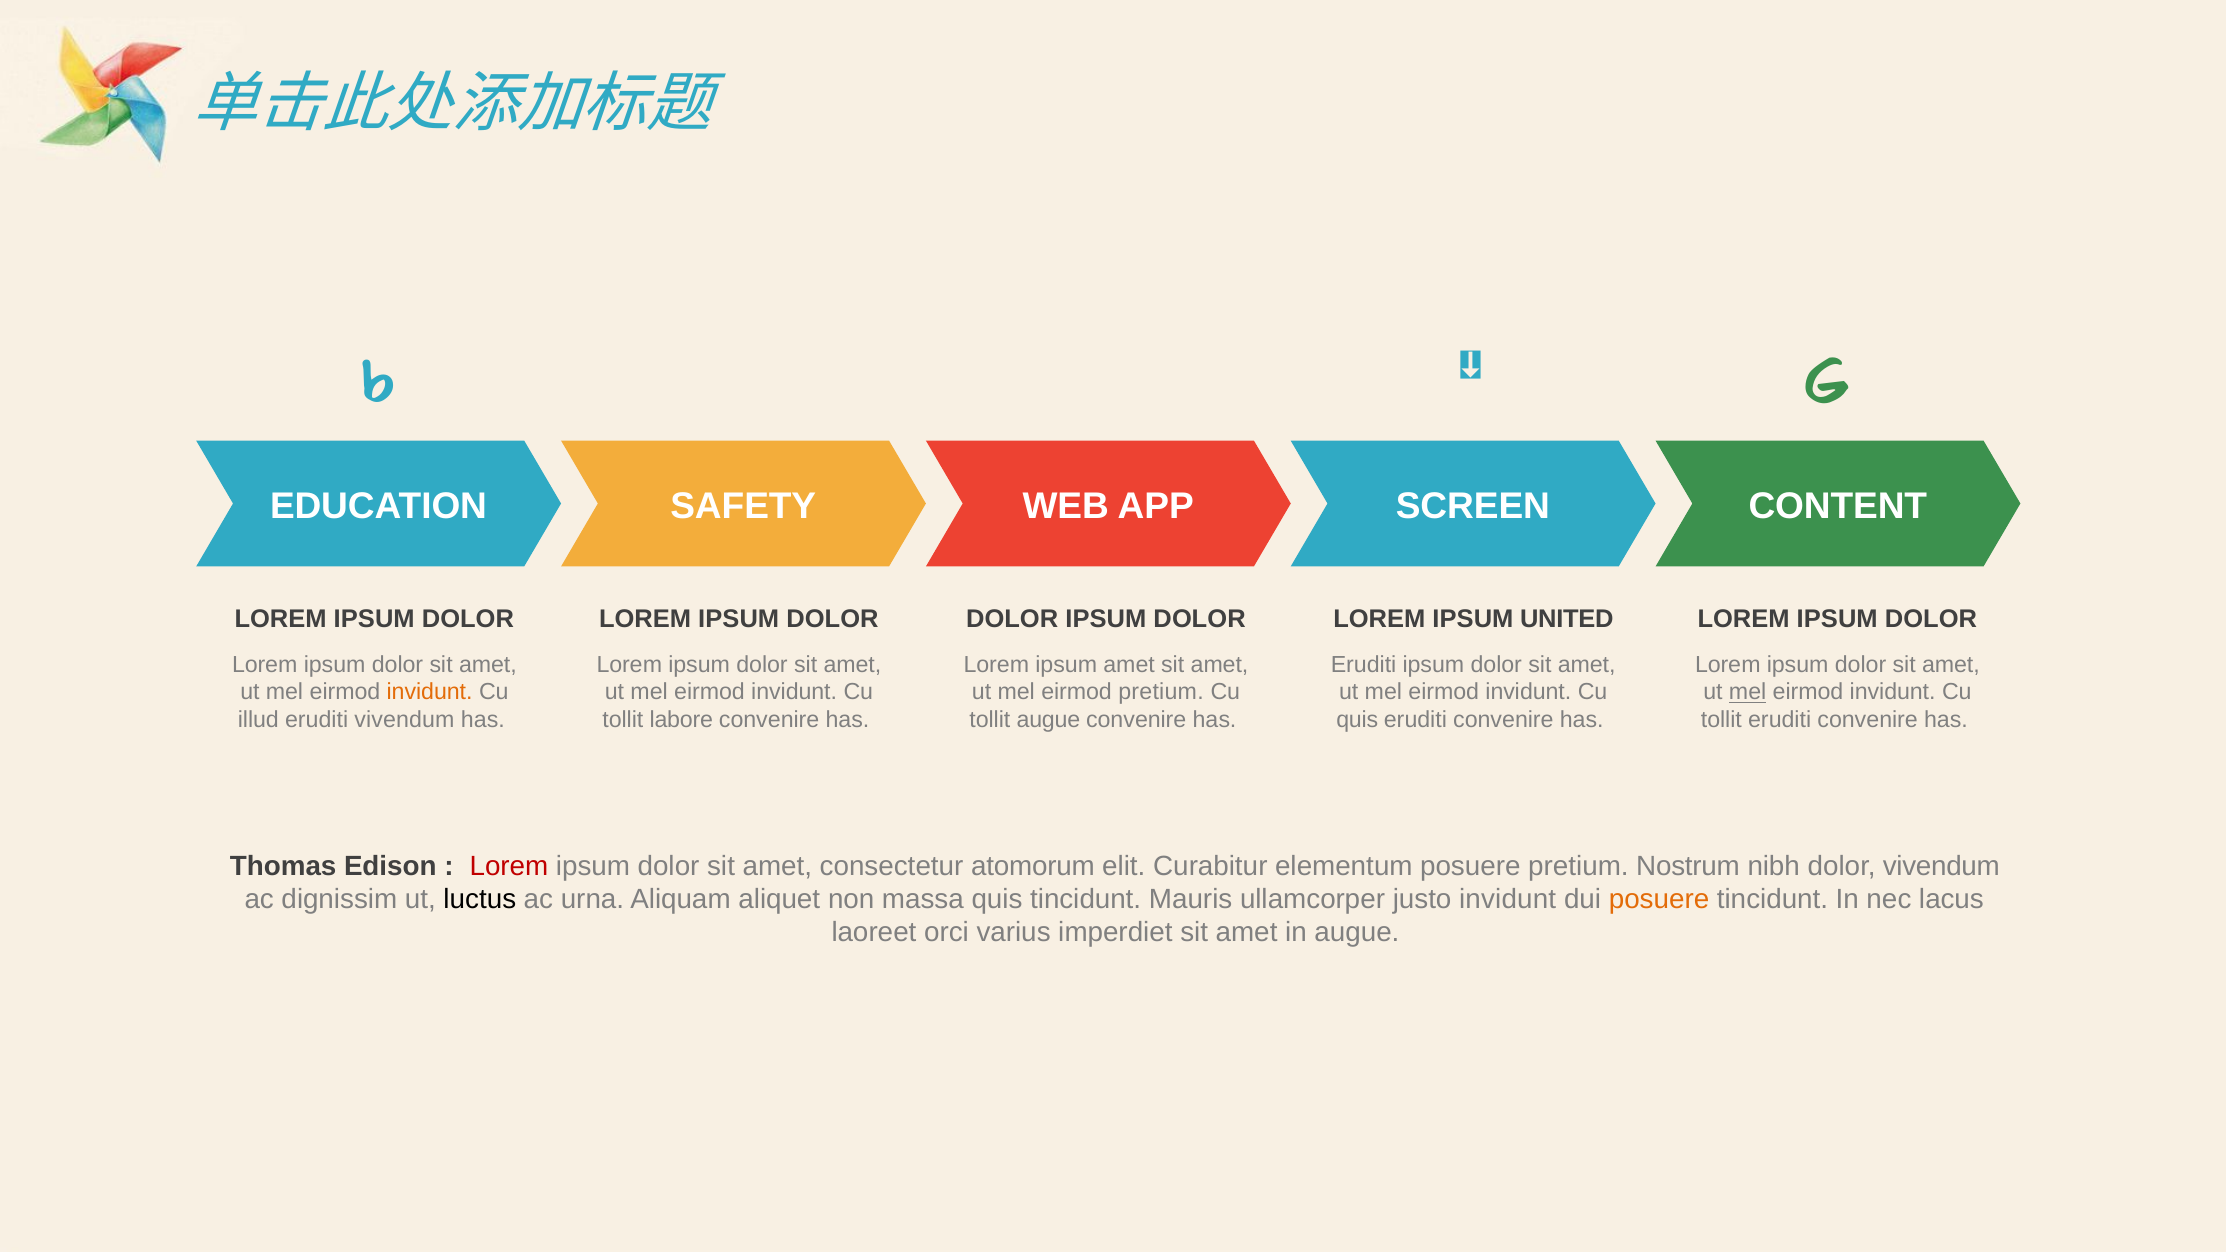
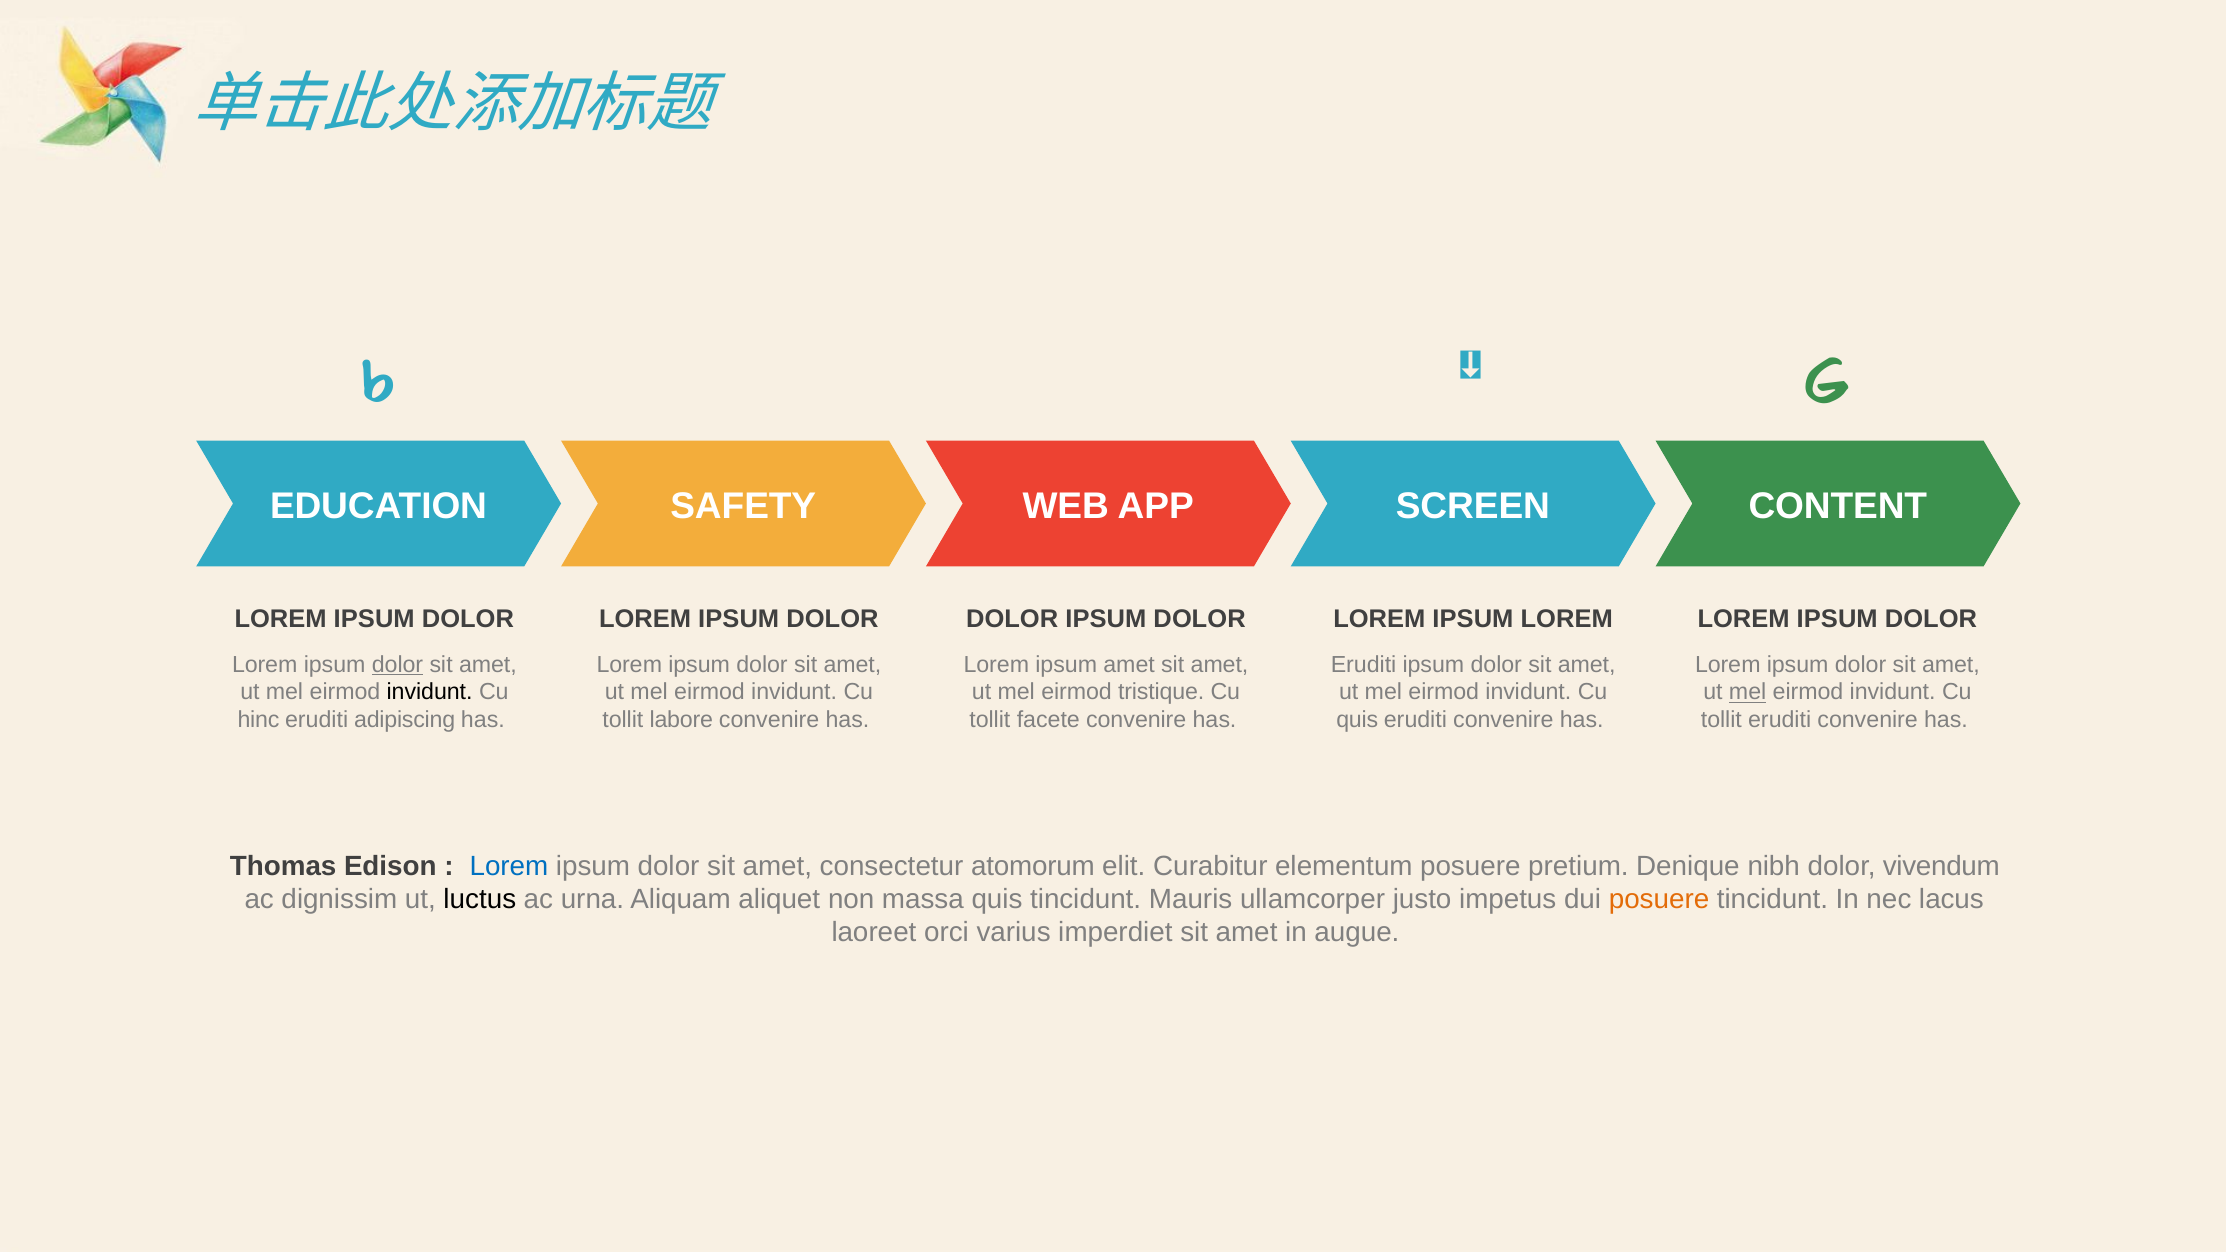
IPSUM UNITED: UNITED -> LOREM
dolor at (397, 664) underline: none -> present
invidunt at (430, 692) colour: orange -> black
eirmod pretium: pretium -> tristique
illud: illud -> hinc
eruditi vivendum: vivendum -> adipiscing
tollit augue: augue -> facete
Lorem at (509, 866) colour: red -> blue
Nostrum: Nostrum -> Denique
justo invidunt: invidunt -> impetus
